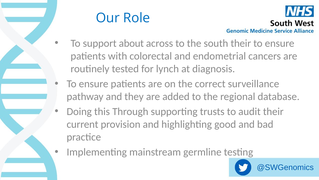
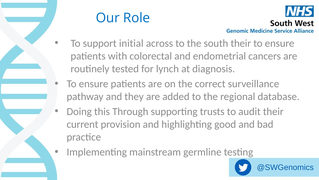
about: about -> initial
